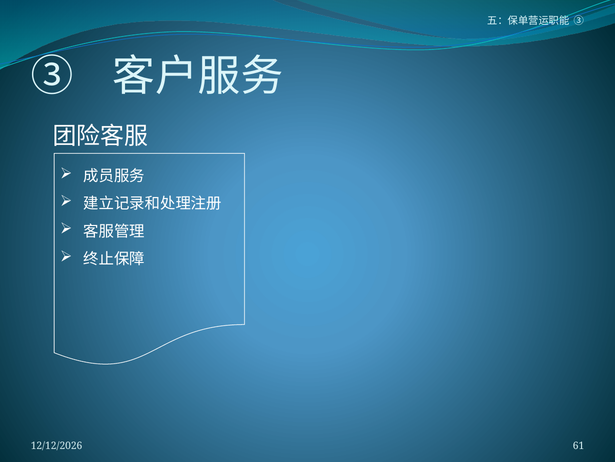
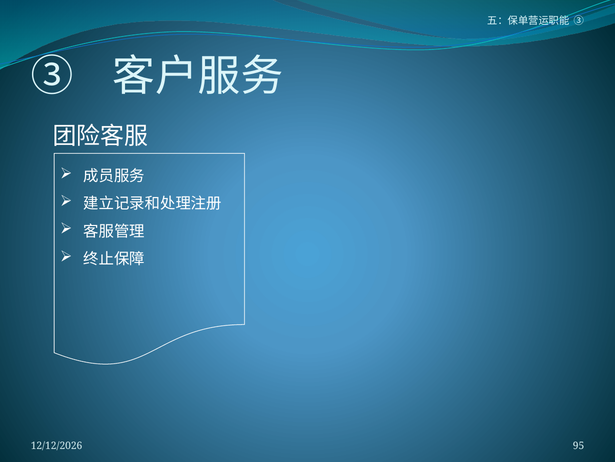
61: 61 -> 95
